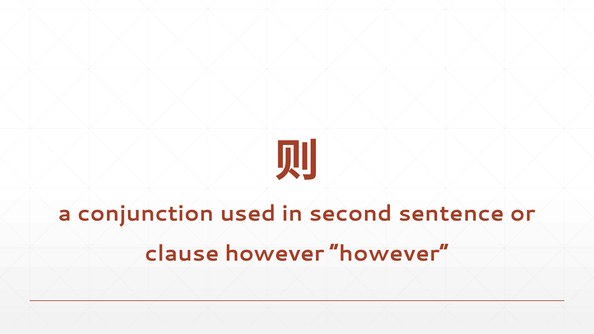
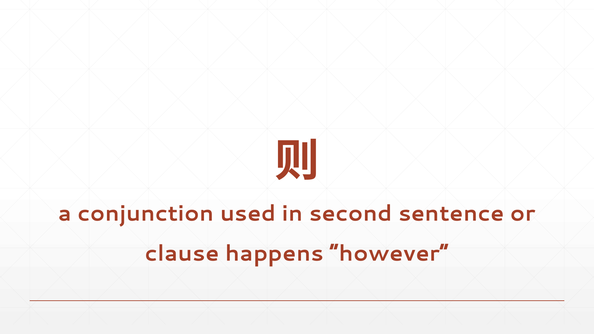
clause however: however -> happens
